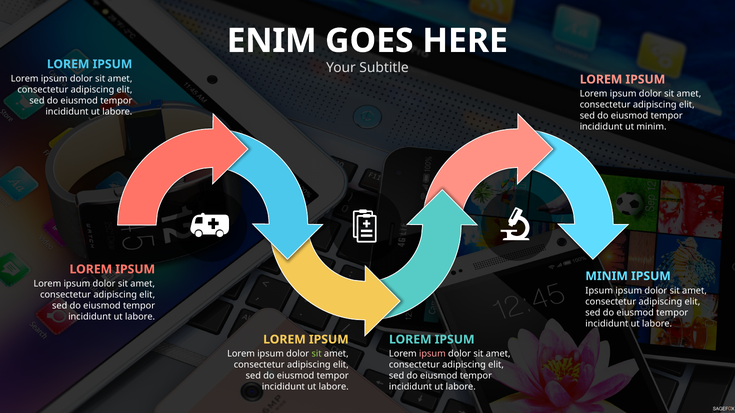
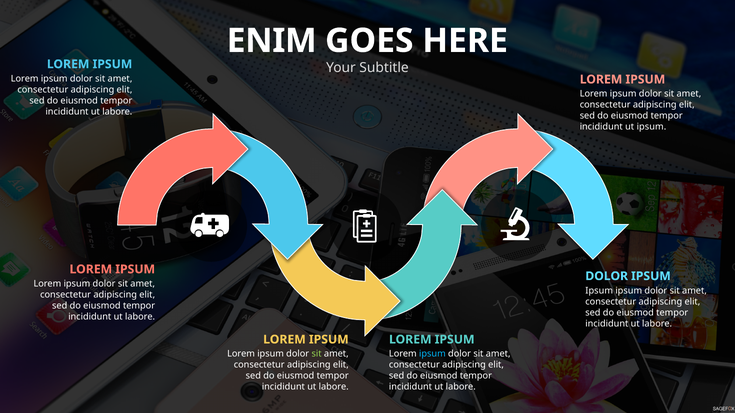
ut minim: minim -> ipsum
MINIM at (607, 276): MINIM -> DOLOR
ipsum at (432, 354) colour: pink -> light blue
